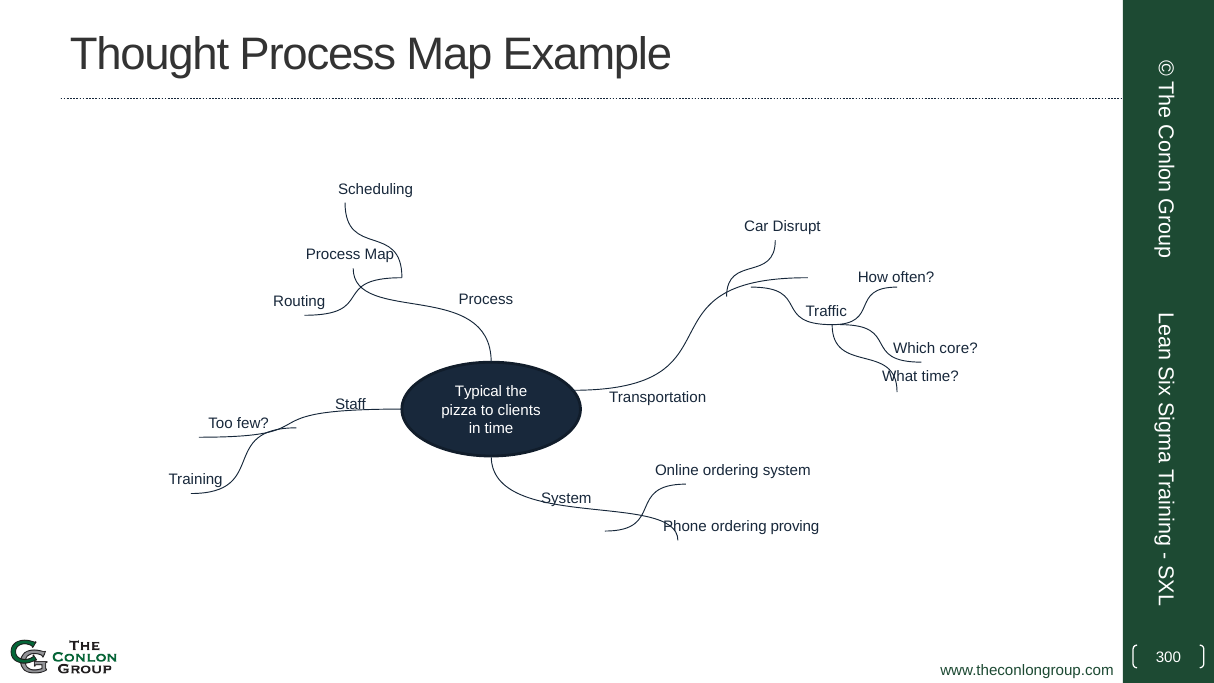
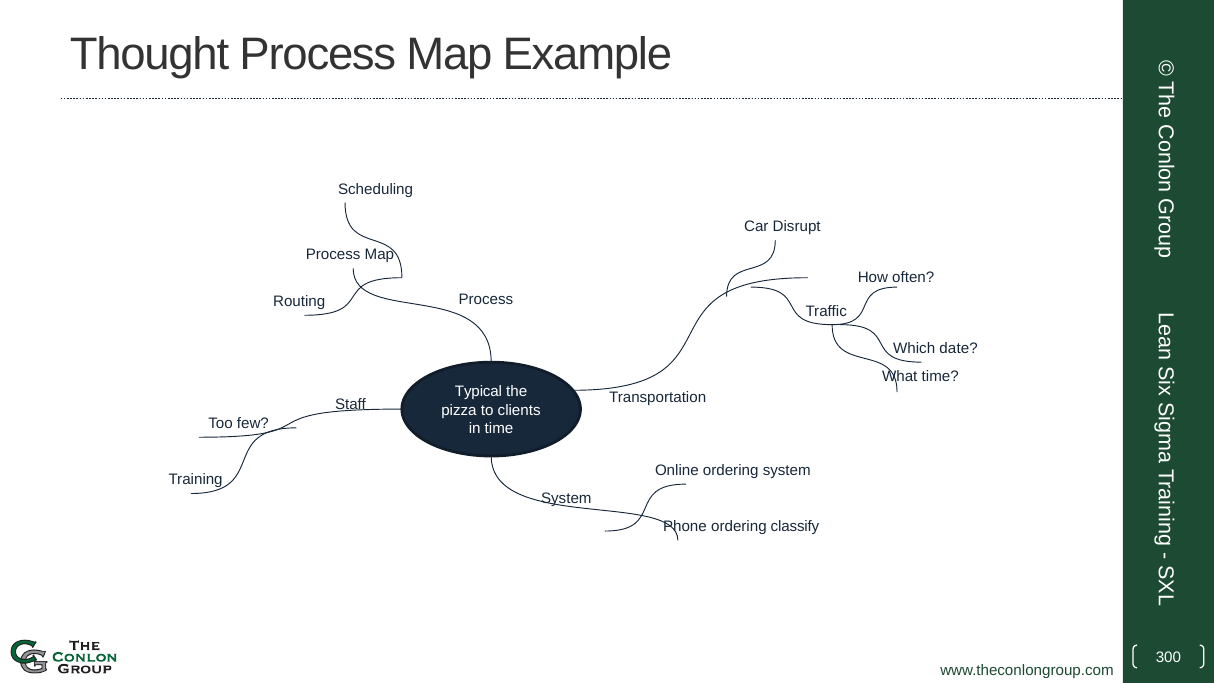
core: core -> date
proving: proving -> classify
